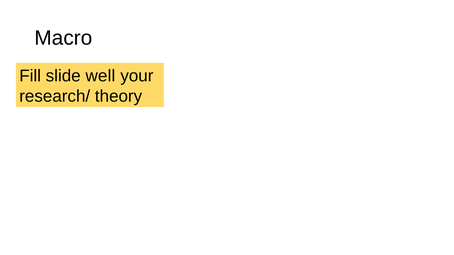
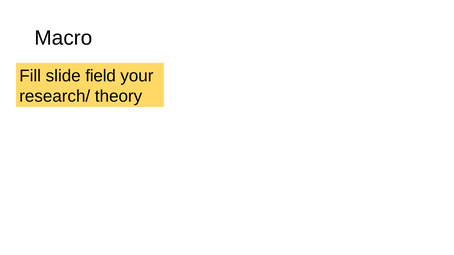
well: well -> field
